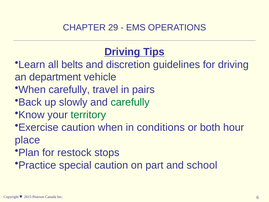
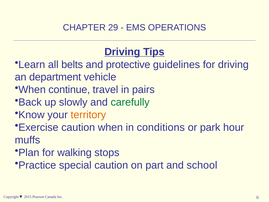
discretion: discretion -> protective
When carefully: carefully -> continue
territory colour: green -> orange
both: both -> park
place: place -> muffs
restock: restock -> walking
